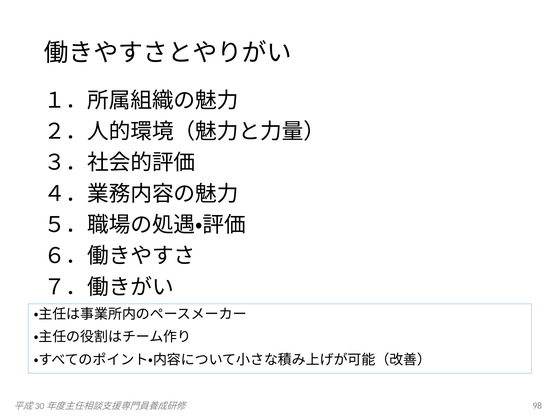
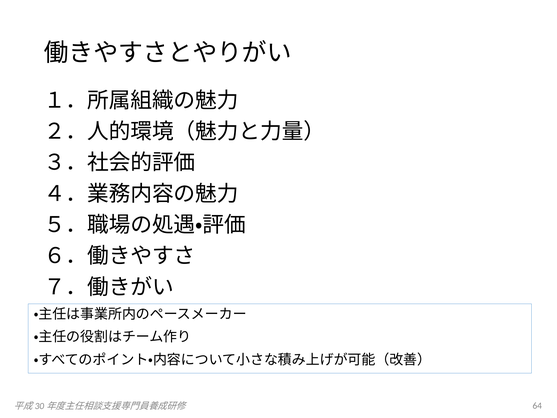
98: 98 -> 64
